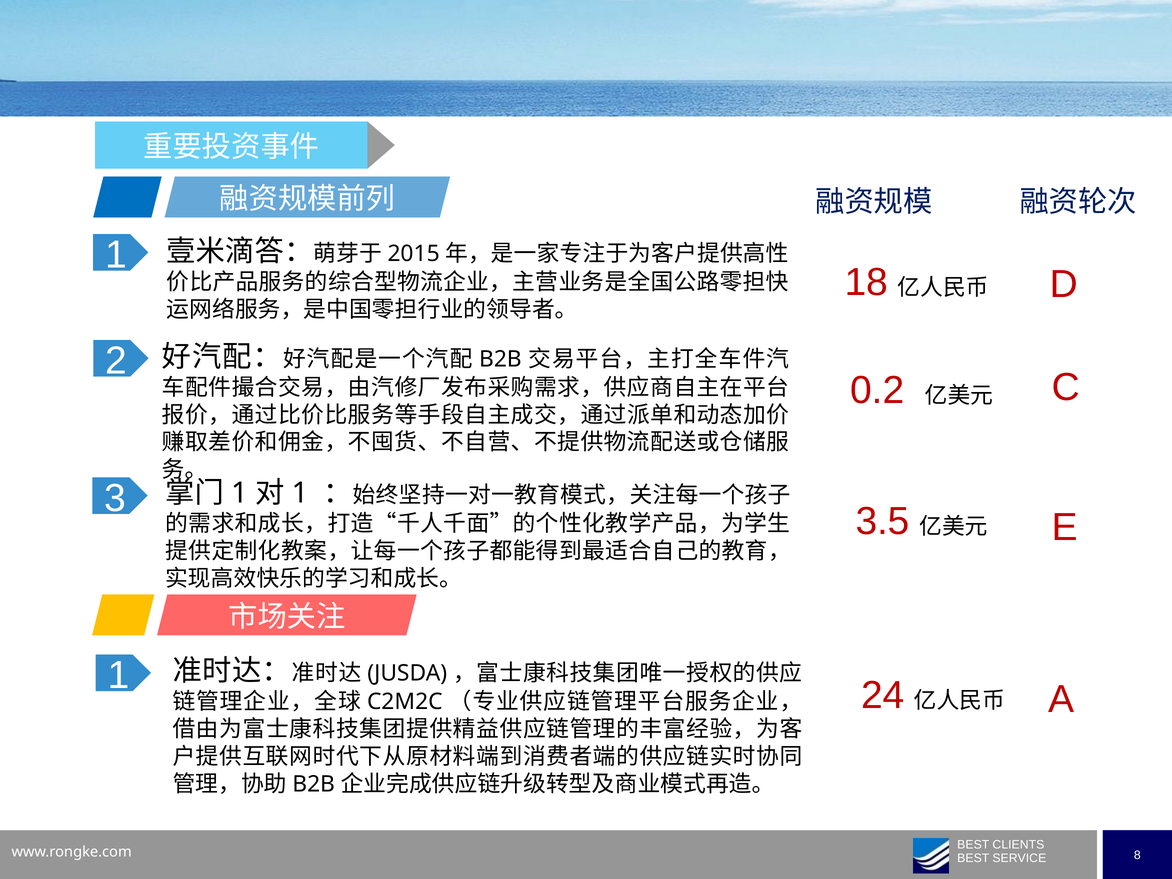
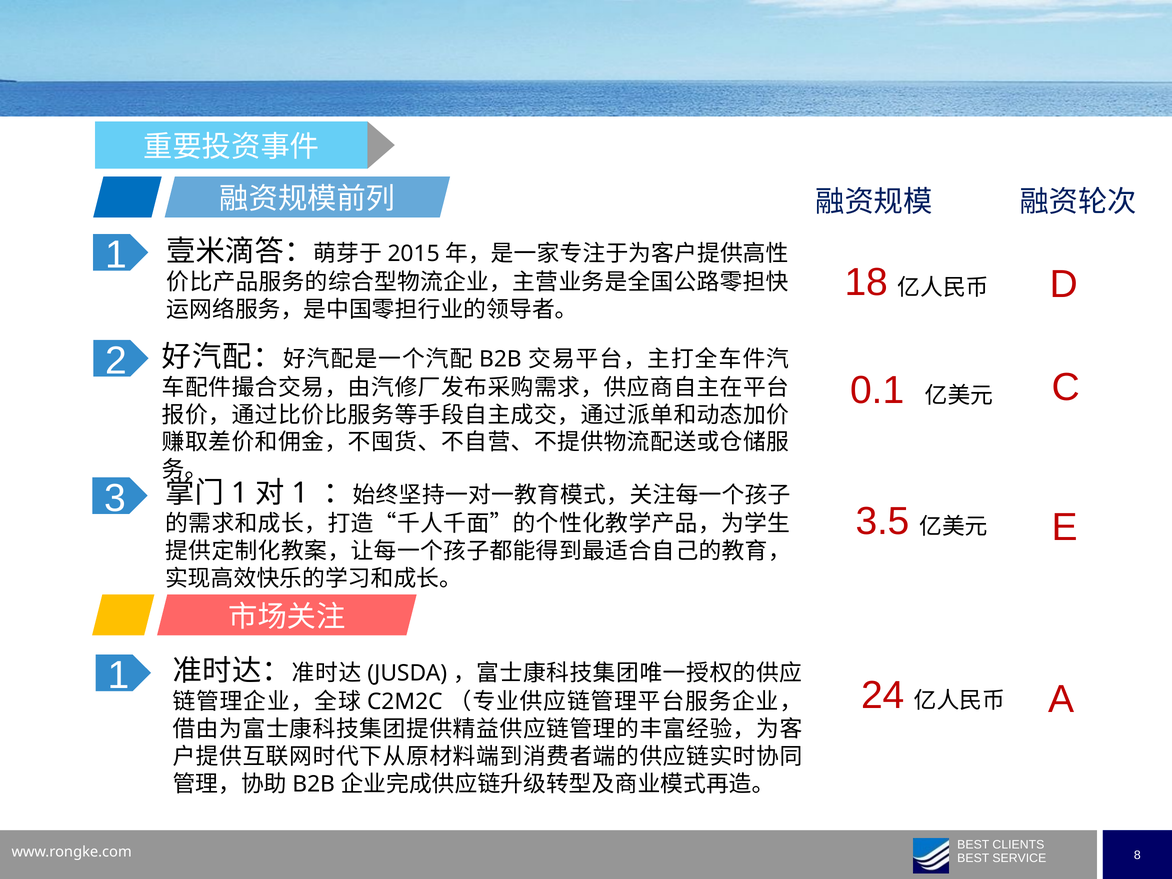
0.2: 0.2 -> 0.1
